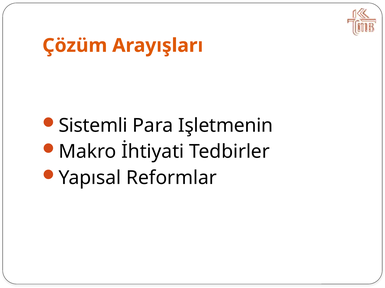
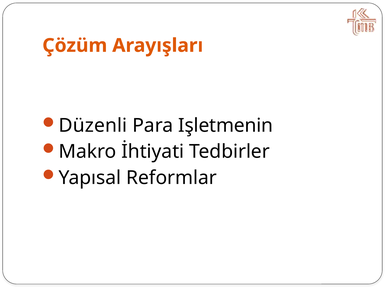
Sistemli: Sistemli -> Düzenli
